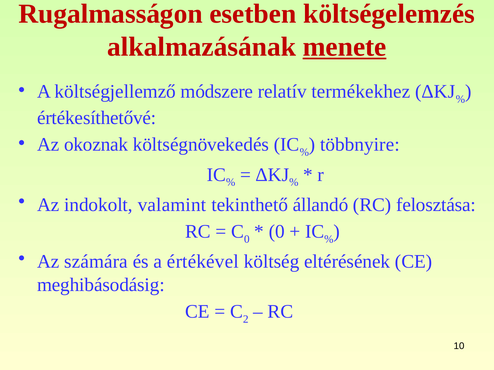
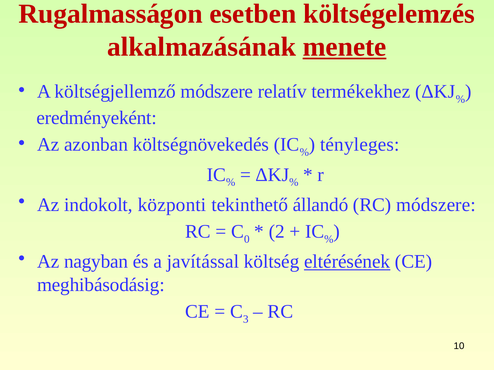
értékesíthetővé: értékesíthetővé -> eredményeként
okoznak: okoznak -> azonban
többnyire: többnyire -> tényleges
valamint: valamint -> központi
RC felosztása: felosztása -> módszere
0 at (277, 232): 0 -> 2
számára: számára -> nagyban
értékével: értékével -> javítással
eltérésének underline: none -> present
2: 2 -> 3
